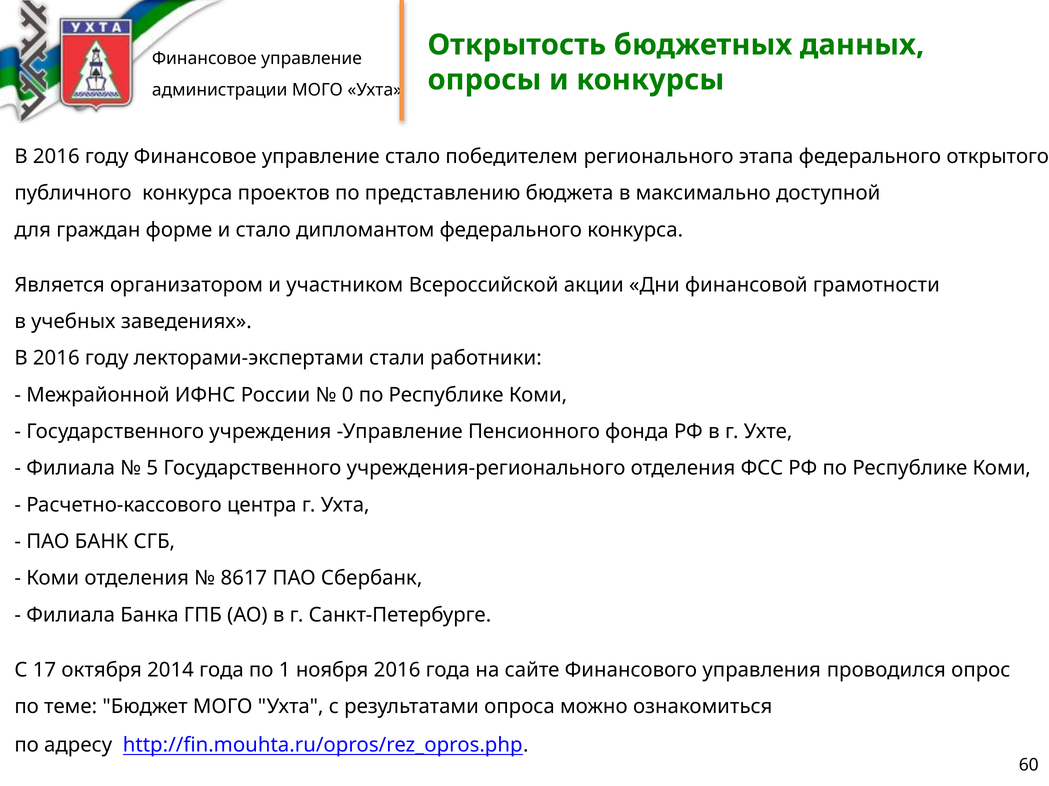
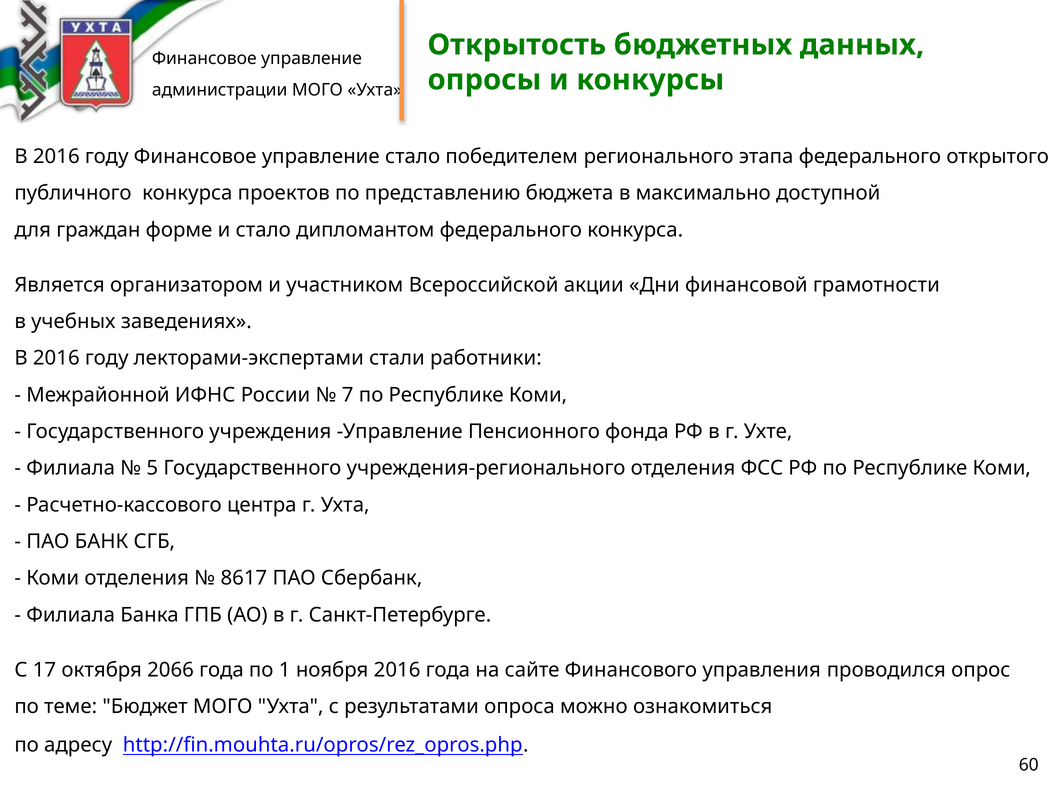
0: 0 -> 7
2014: 2014 -> 2066
